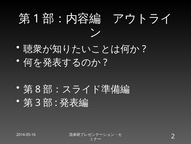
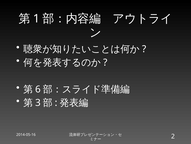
8: 8 -> 6
